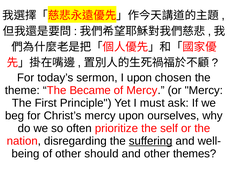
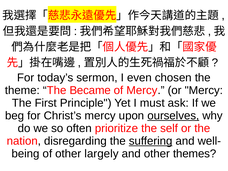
I upon: upon -> even
ourselves underline: none -> present
should: should -> largely
